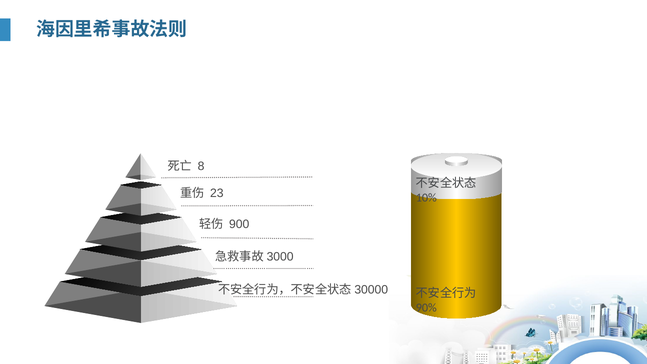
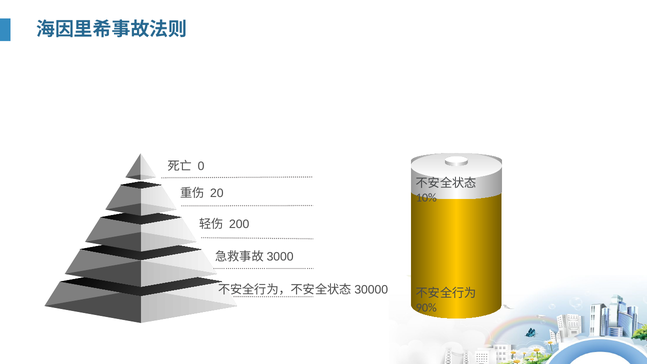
8: 8 -> 0
23: 23 -> 20
900: 900 -> 200
